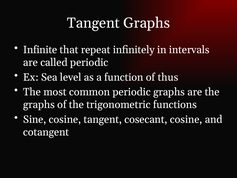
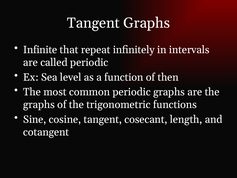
thus: thus -> then
cosecant cosine: cosine -> length
